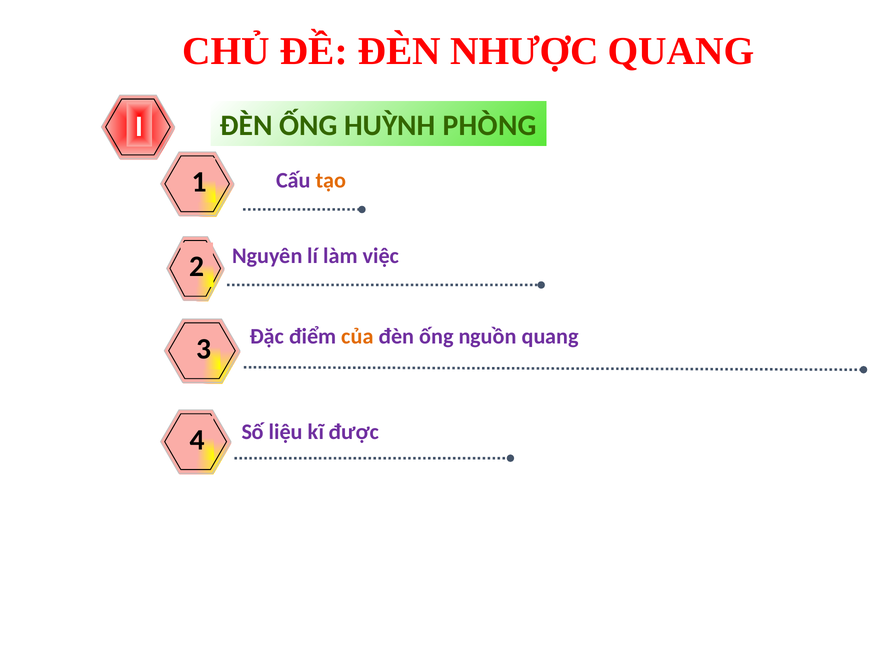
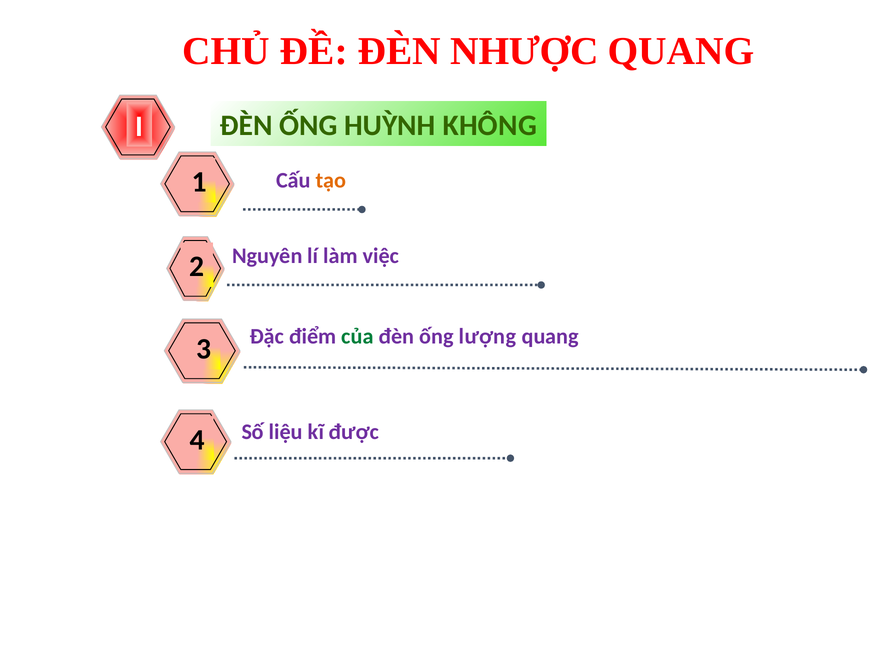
PHÒNG: PHÒNG -> KHÔNG
của colour: orange -> green
nguồn: nguồn -> lượng
